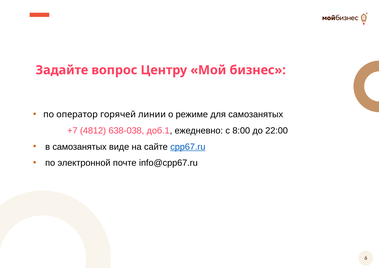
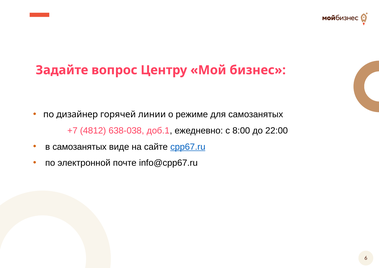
оператор: оператор -> дизайнер
